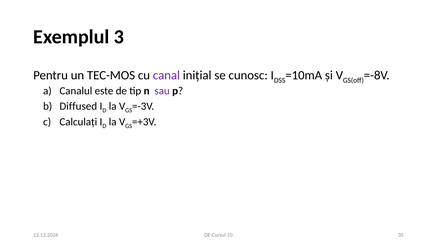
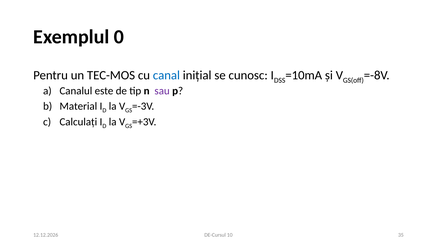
3: 3 -> 0
canal colour: purple -> blue
Diffused: Diffused -> Material
